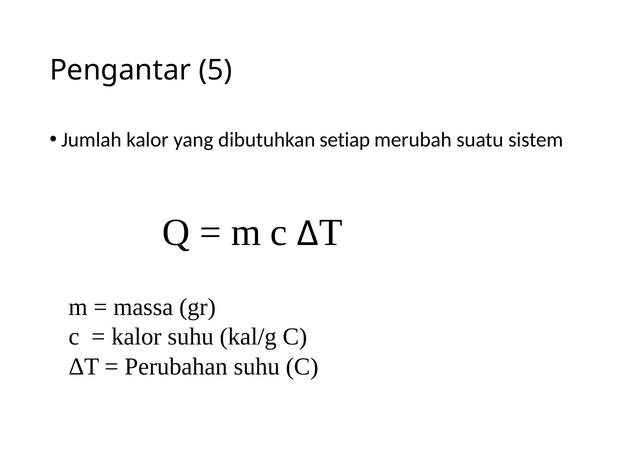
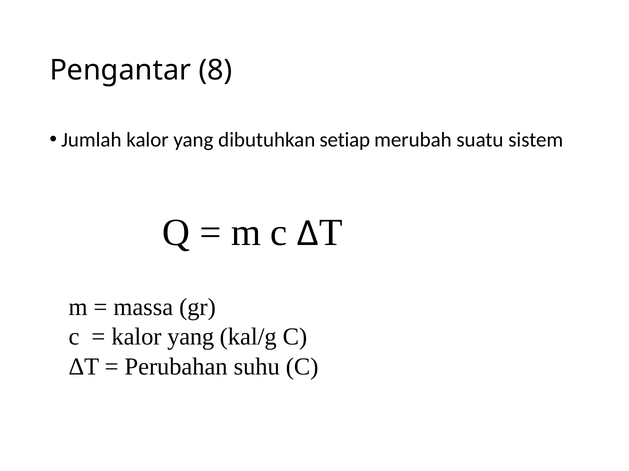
5: 5 -> 8
suhu at (191, 337): suhu -> yang
